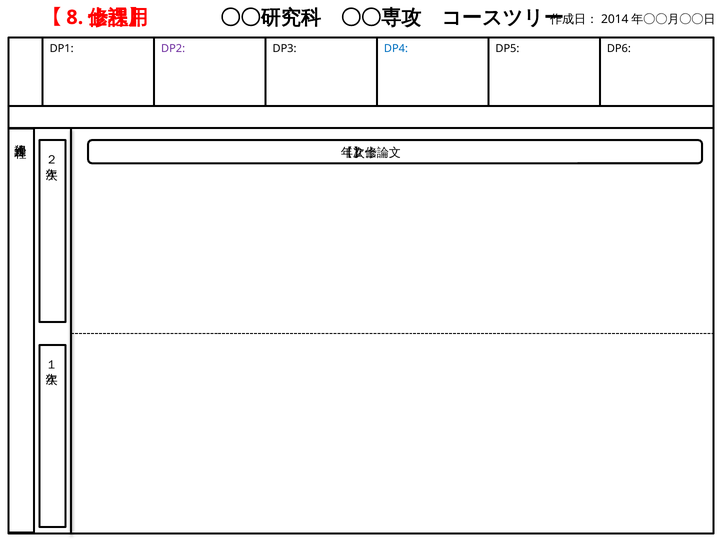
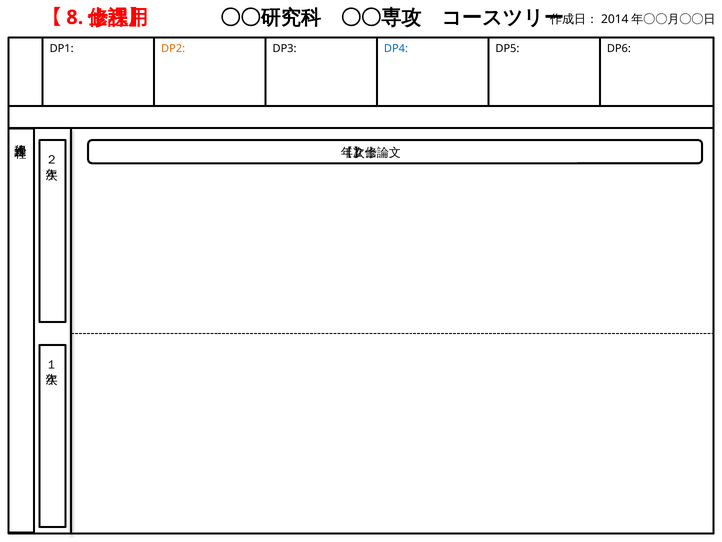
DP2 colour: purple -> orange
